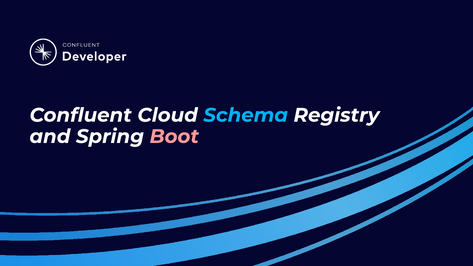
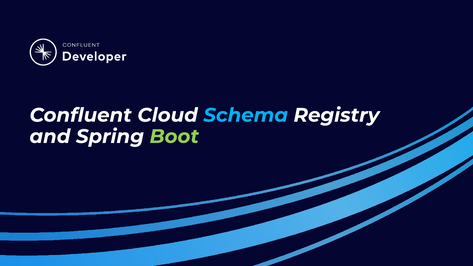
Boot colour: pink -> light green
